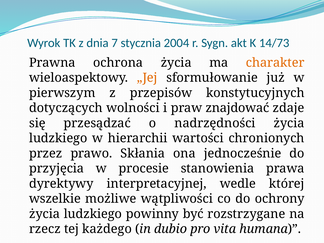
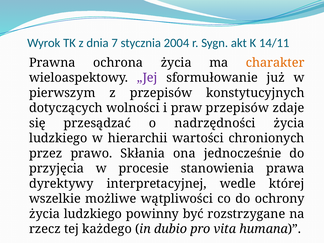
14/73: 14/73 -> 14/11
„Jej colour: orange -> purple
praw znajdować: znajdować -> przepisów
